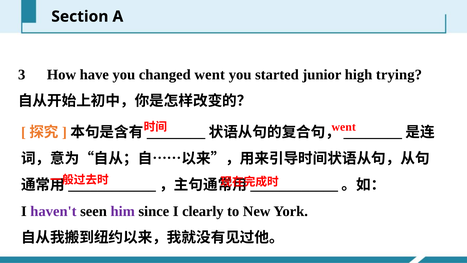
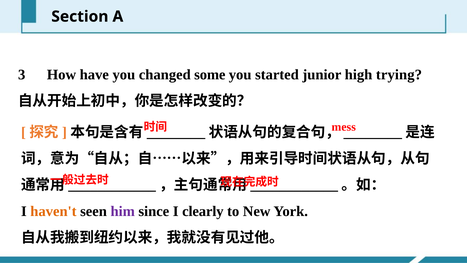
changed went: went -> some
went at (344, 127): went -> mess
haven't colour: purple -> orange
